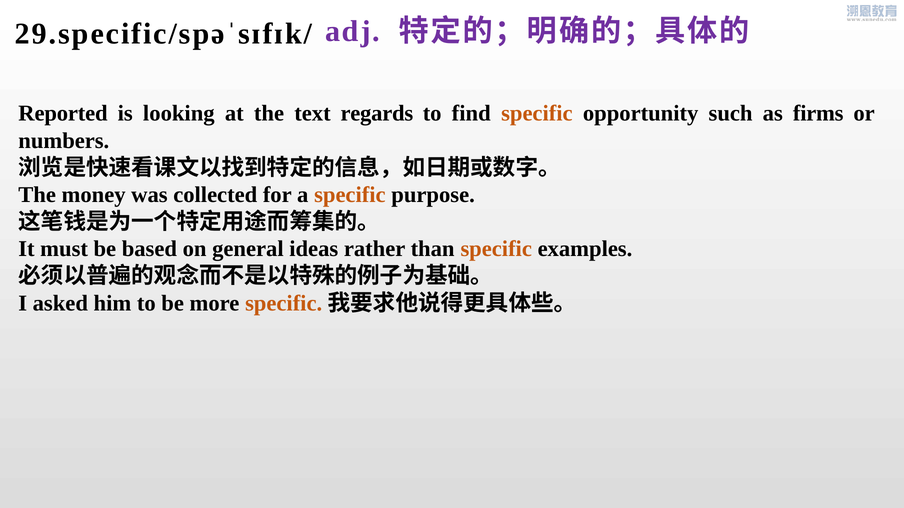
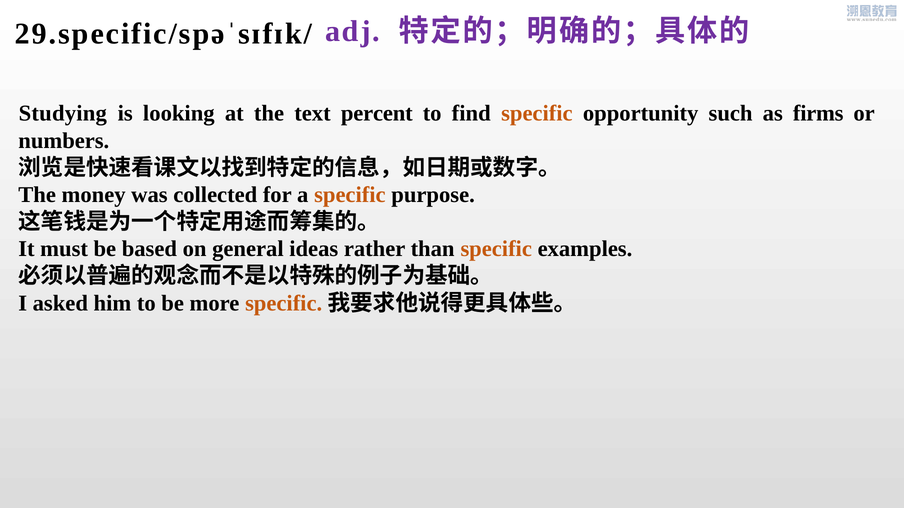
Reported: Reported -> Studying
regards: regards -> percent
